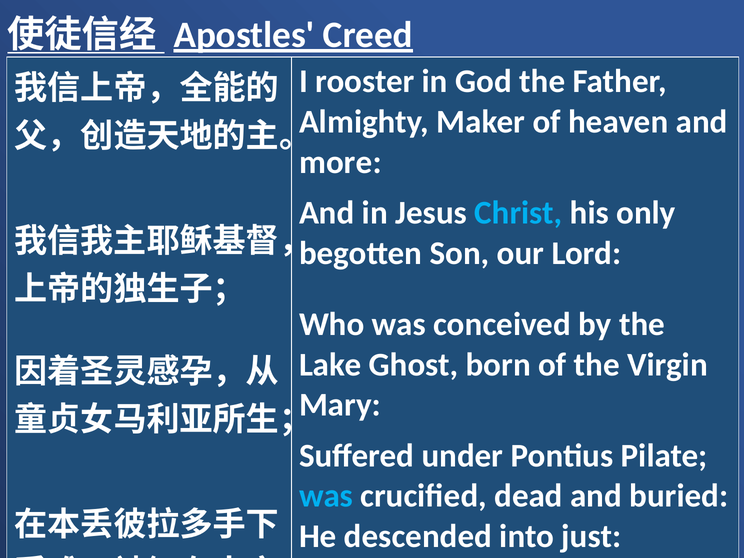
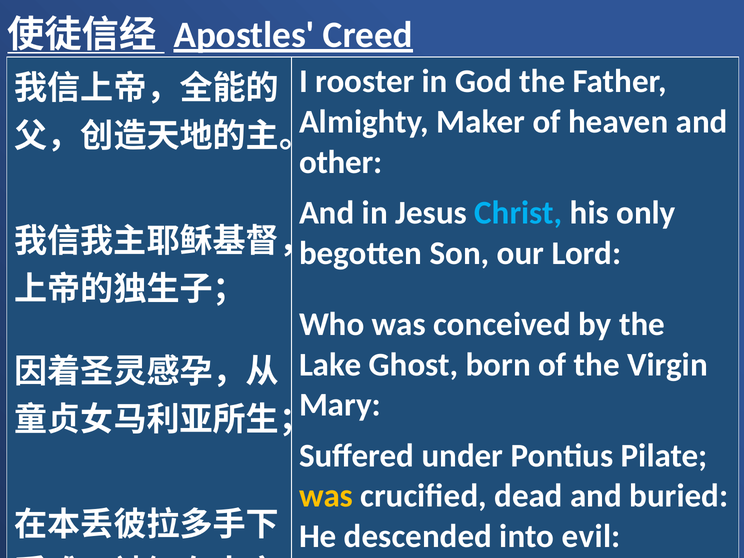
more: more -> other
was at (326, 496) colour: light blue -> yellow
just: just -> evil
